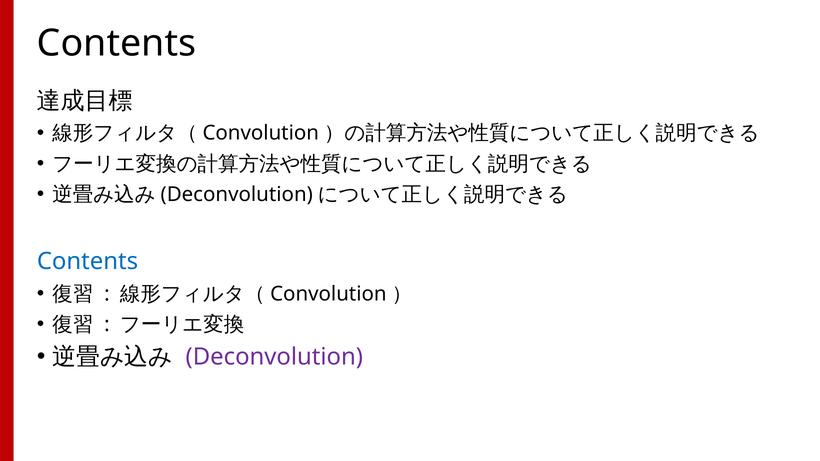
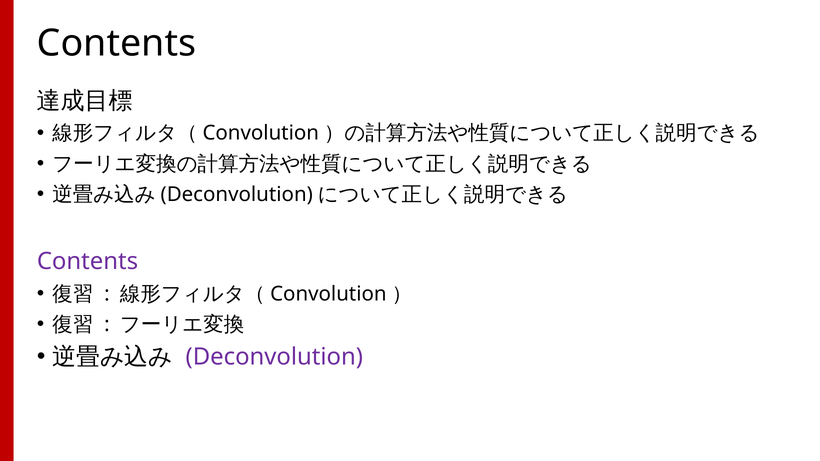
Contents at (87, 261) colour: blue -> purple
